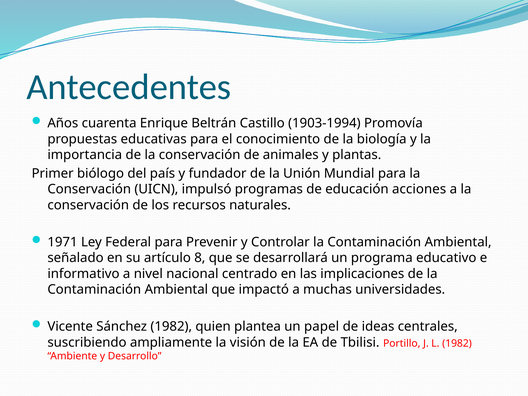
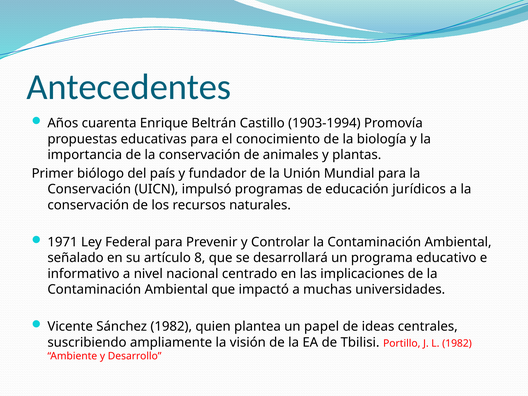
acciones: acciones -> jurídicos
